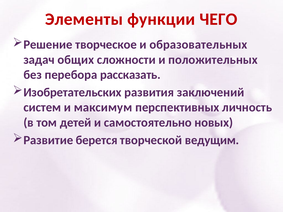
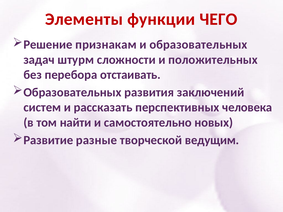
творческое: творческое -> признакам
общих: общих -> штурм
рассказать: рассказать -> отстаивать
Изобретательских at (73, 92): Изобретательских -> Образовательных
максимум: максимум -> рассказать
личность: личность -> человека
детей: детей -> найти
берется: берется -> разные
